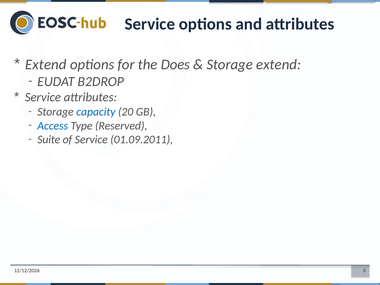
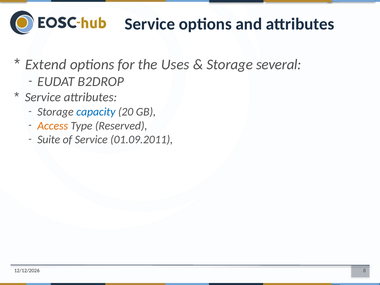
Does: Does -> Uses
Storage extend: extend -> several
Access colour: blue -> orange
